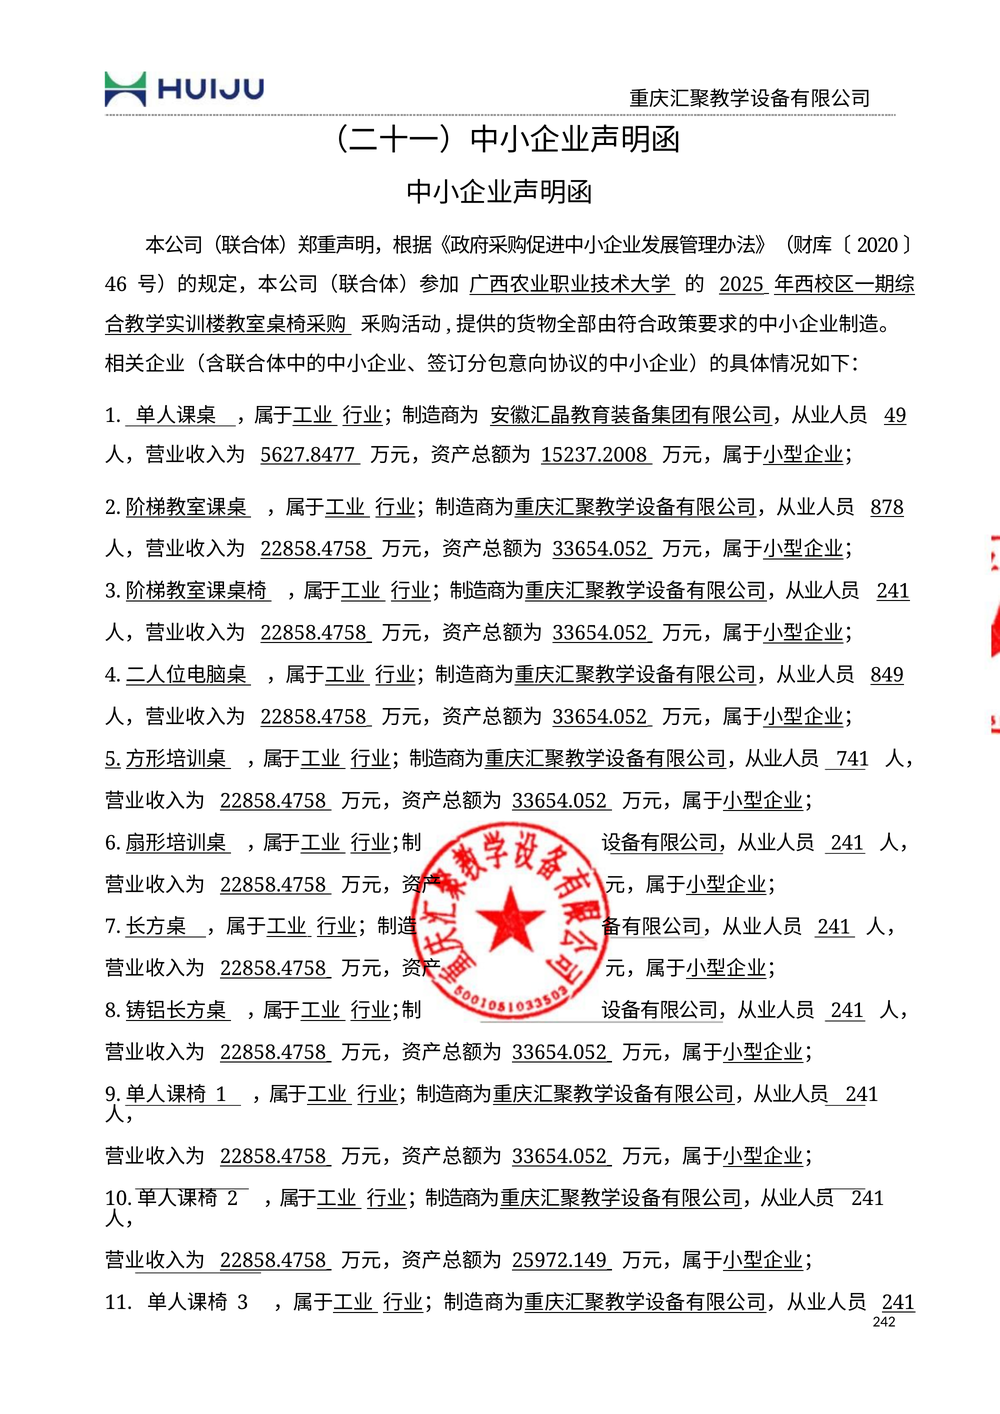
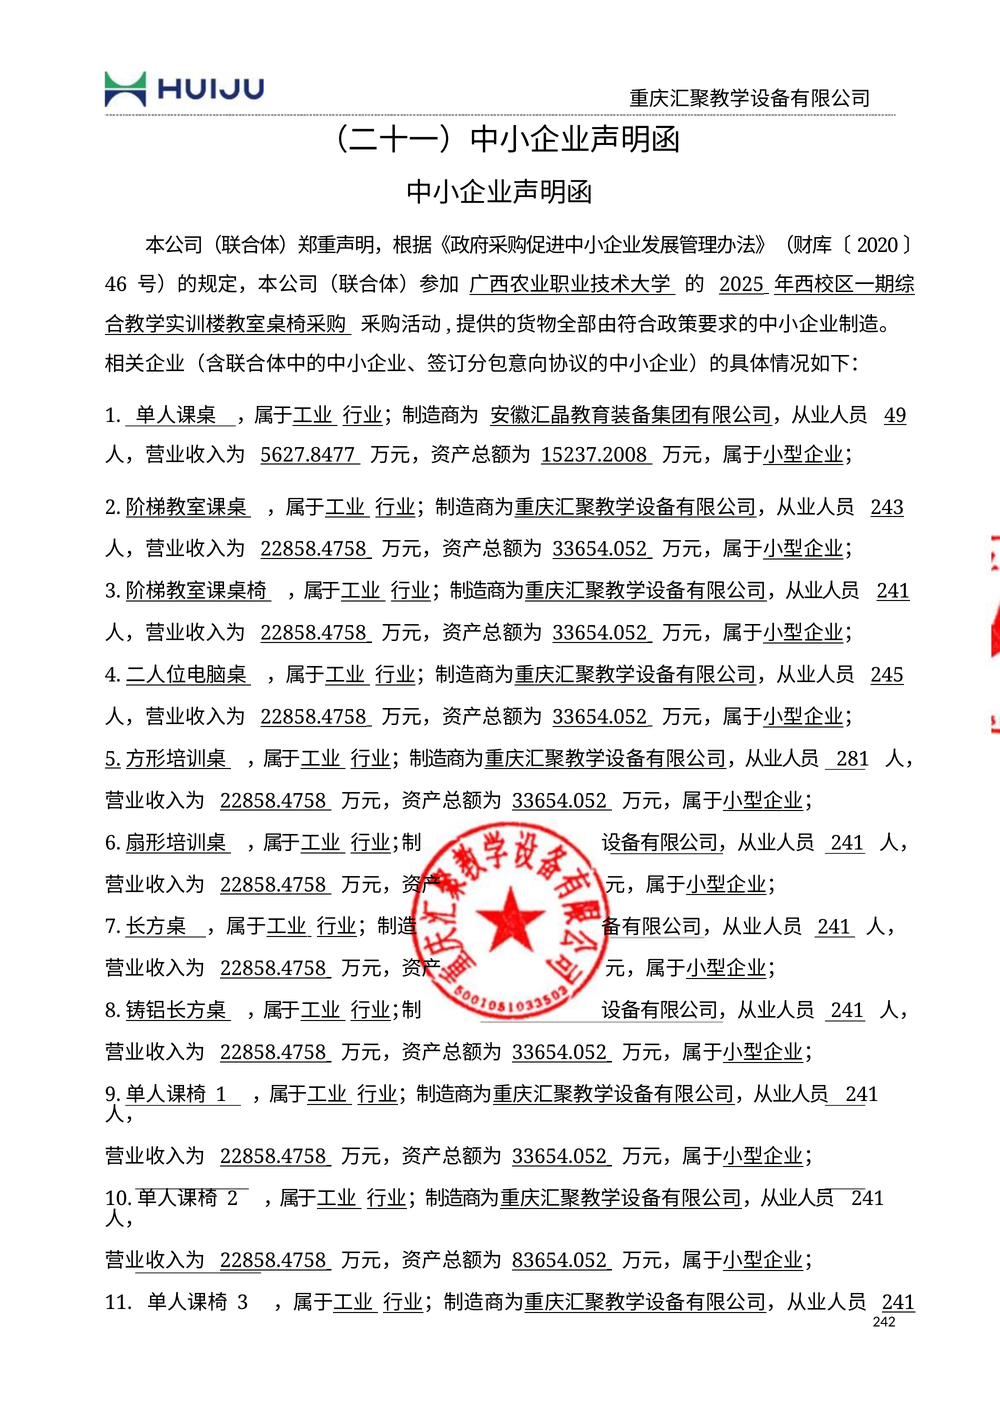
878: 878 -> 243
849: 849 -> 245
741: 741 -> 281
25972.149: 25972.149 -> 83654.052
